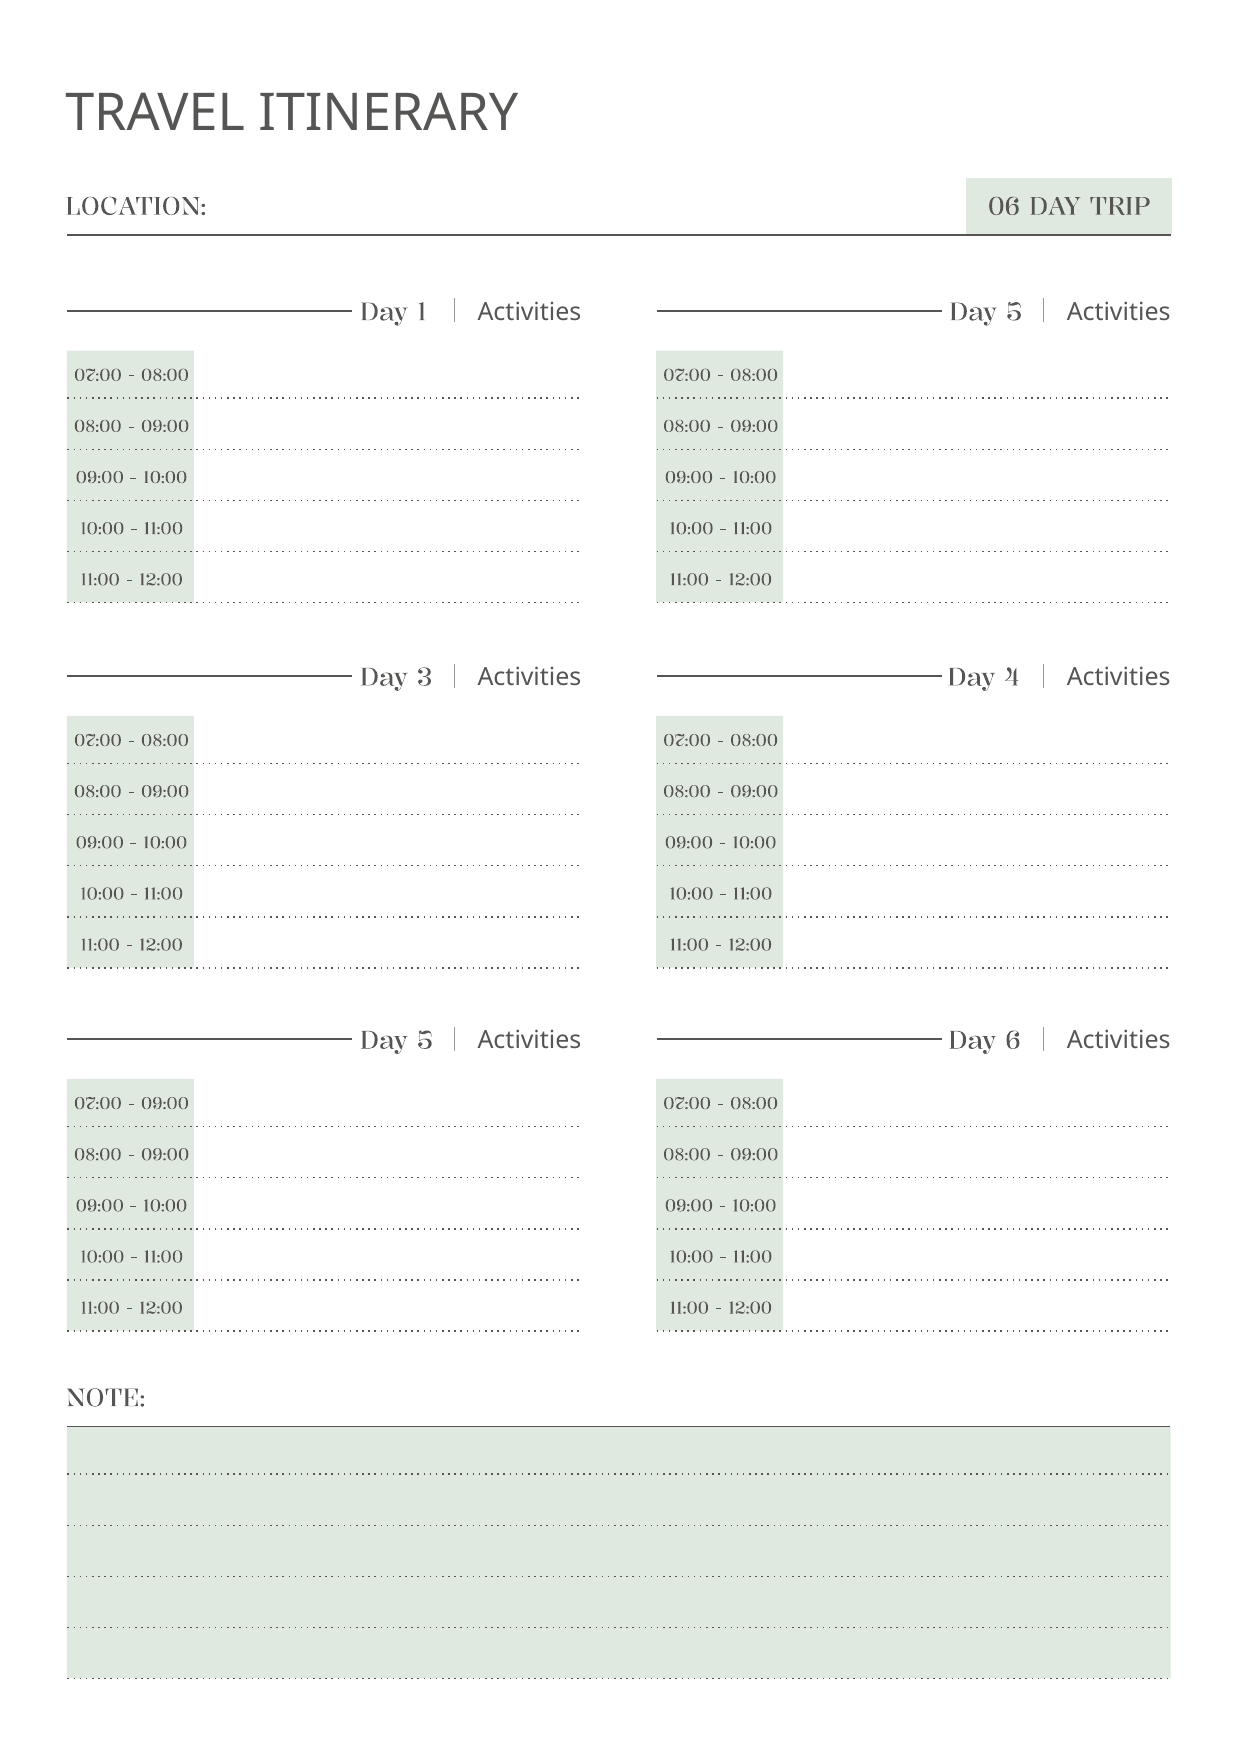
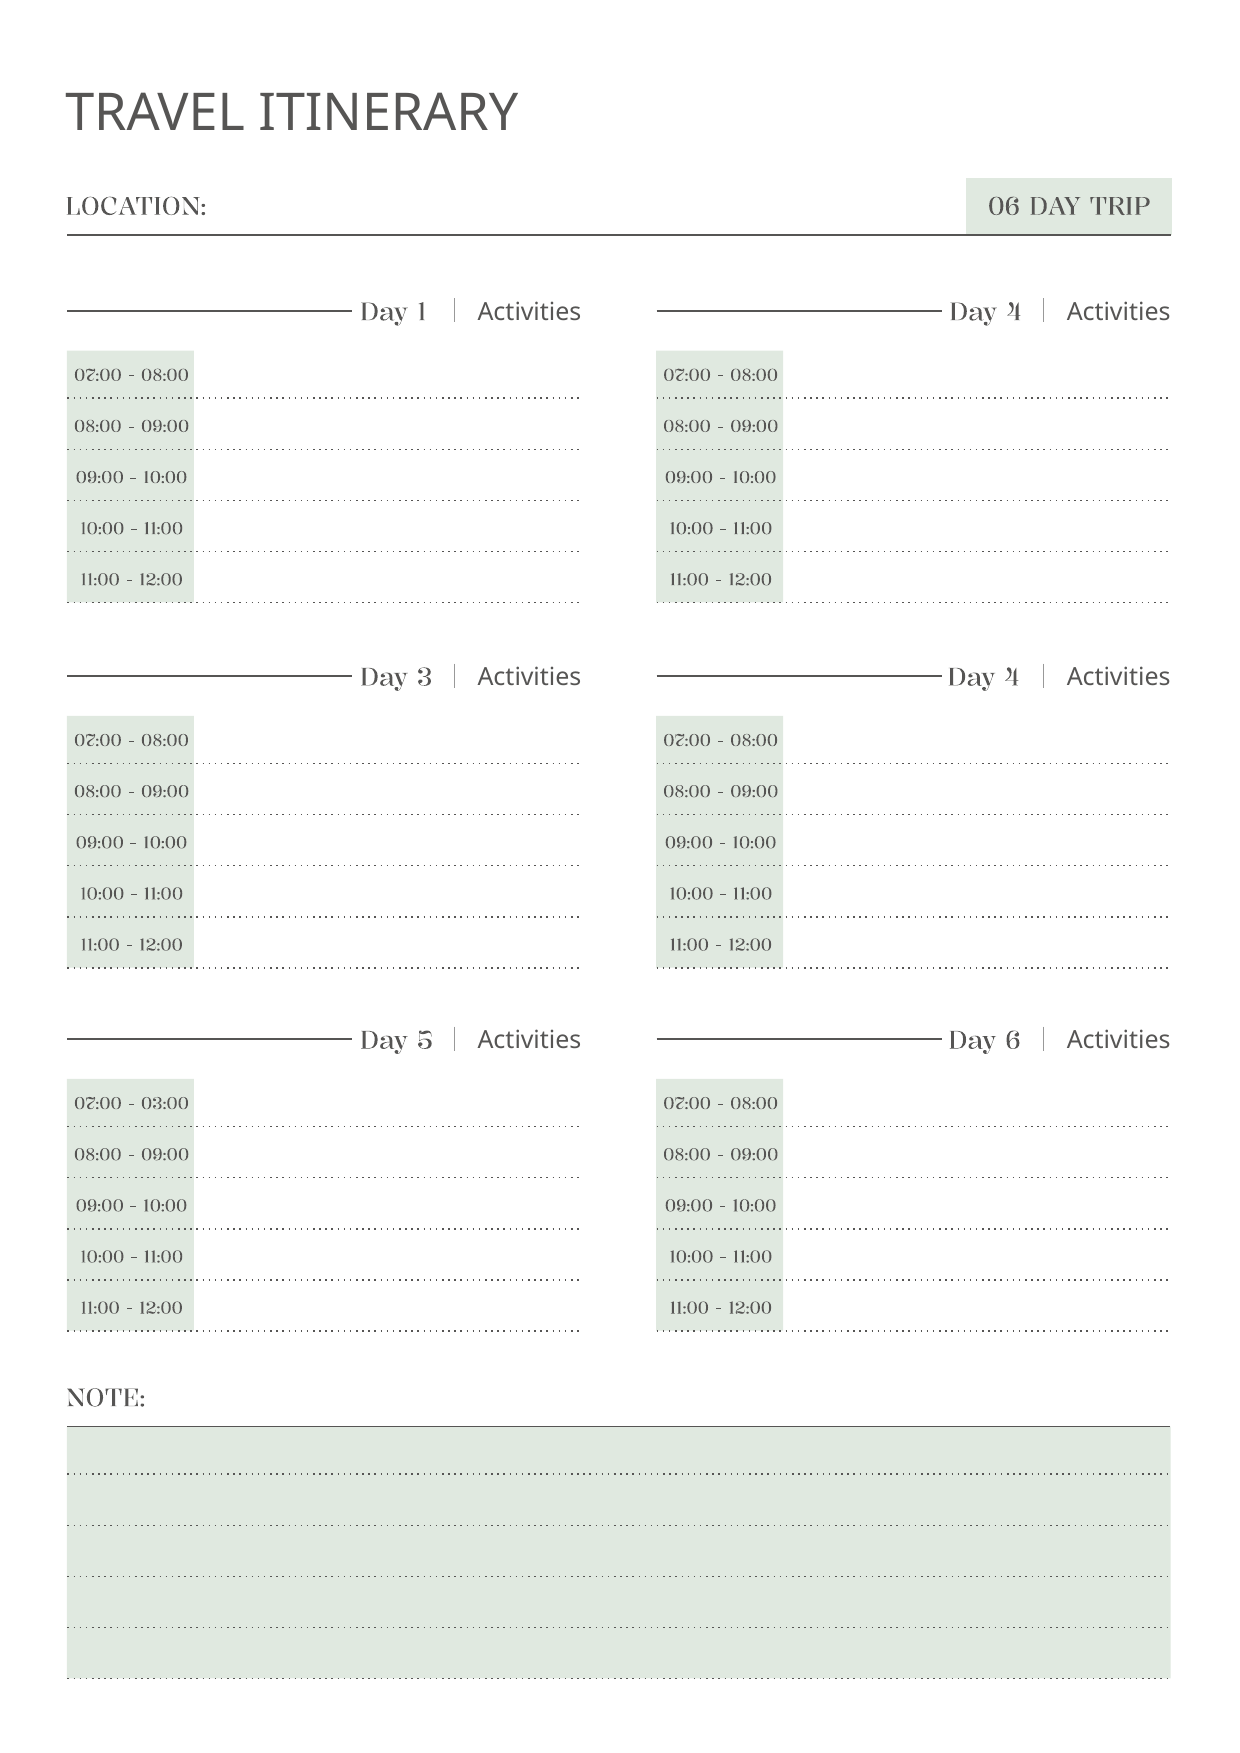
5 at (1014, 312): 5 -> 4
09:00 at (165, 1104): 09:00 -> 03:00
